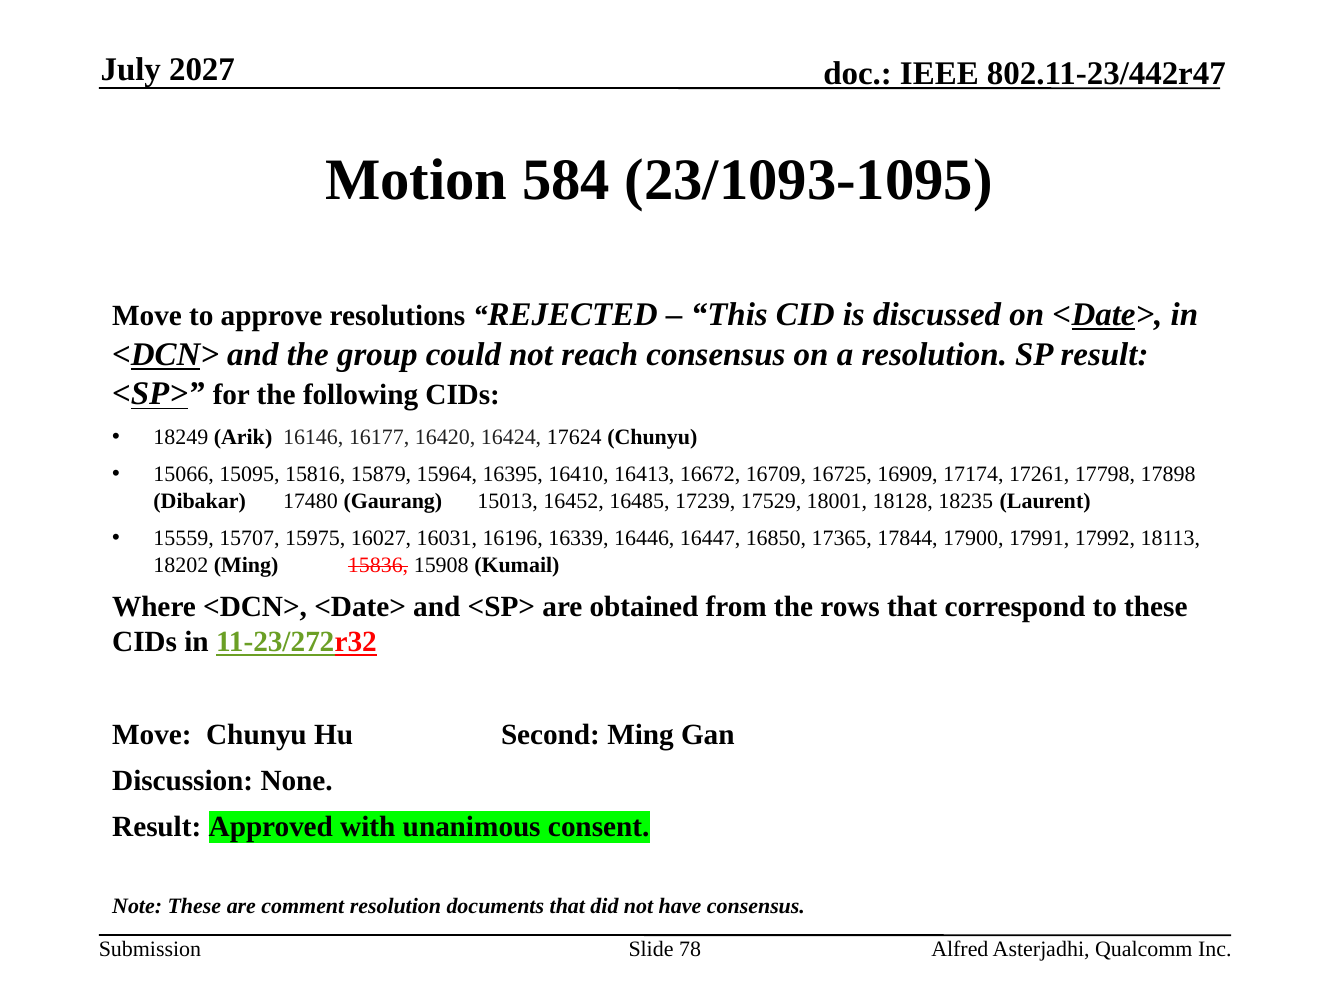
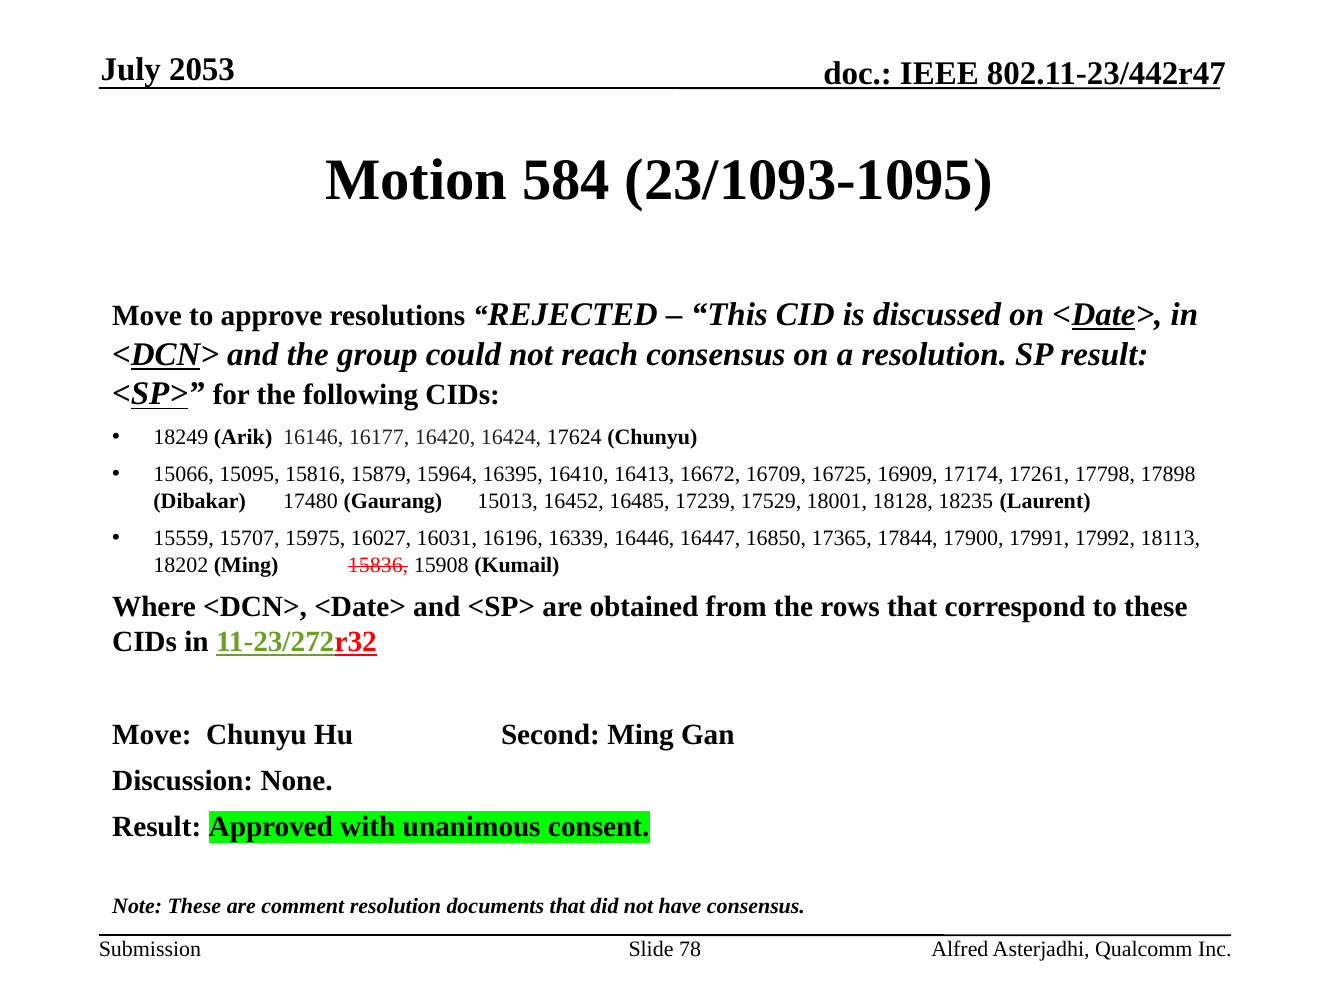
2027: 2027 -> 2053
